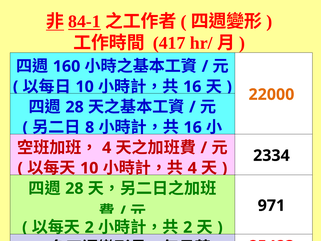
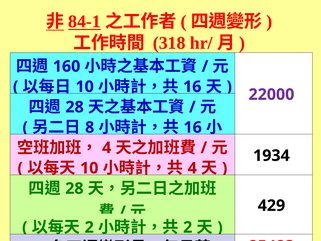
417: 417 -> 318
22000 colour: orange -> purple
2334: 2334 -> 1934
971: 971 -> 429
